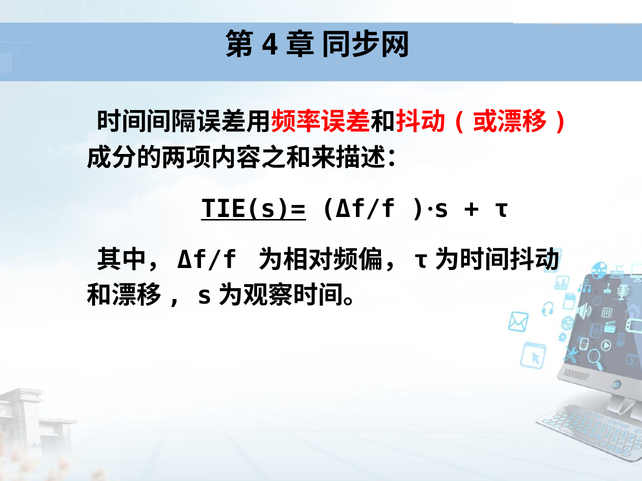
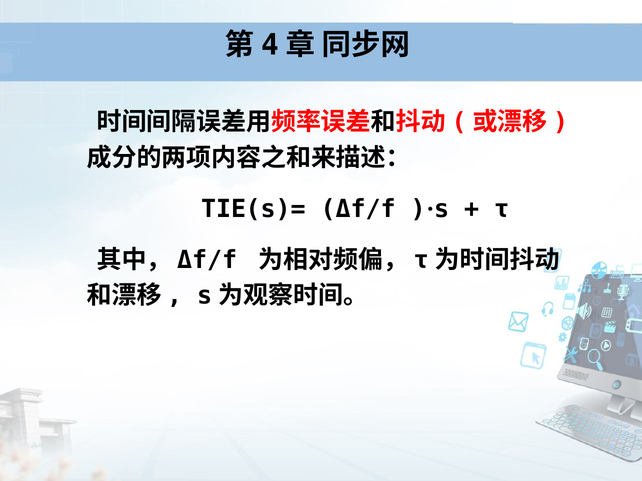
TIE(s)= underline: present -> none
